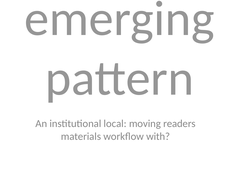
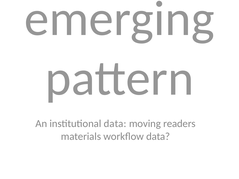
institutional local: local -> data
workflow with: with -> data
